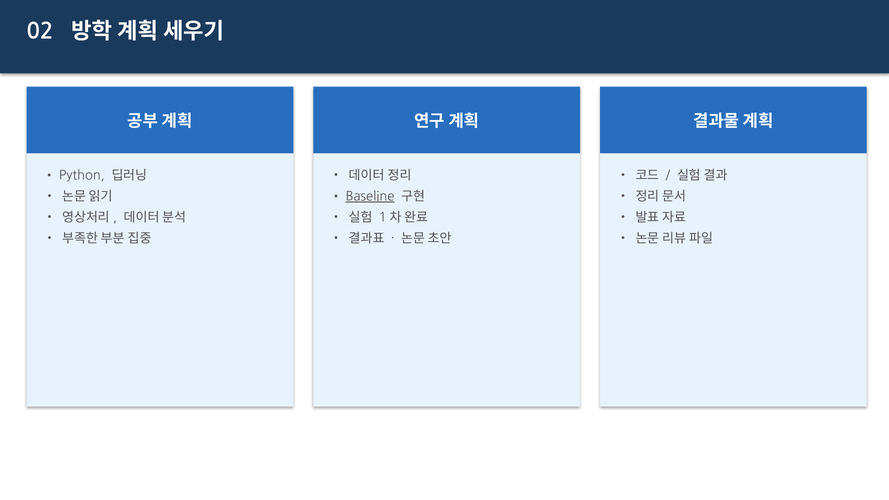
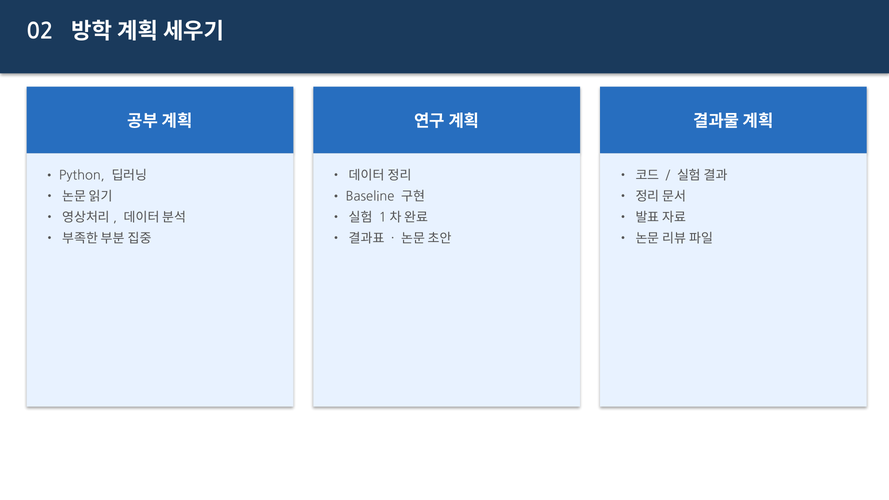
Baseline underline: present -> none
